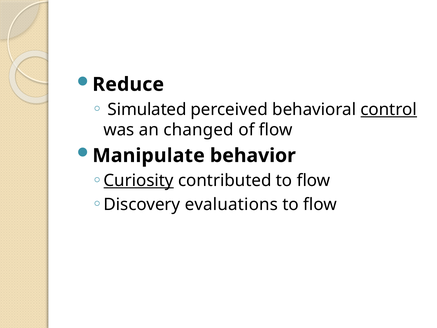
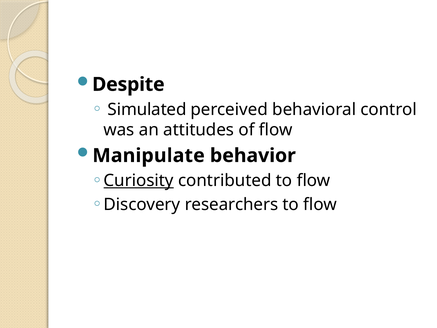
Reduce: Reduce -> Despite
control underline: present -> none
changed: changed -> attitudes
evaluations: evaluations -> researchers
